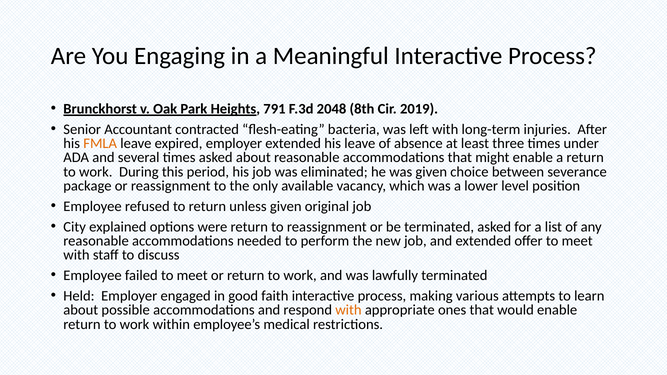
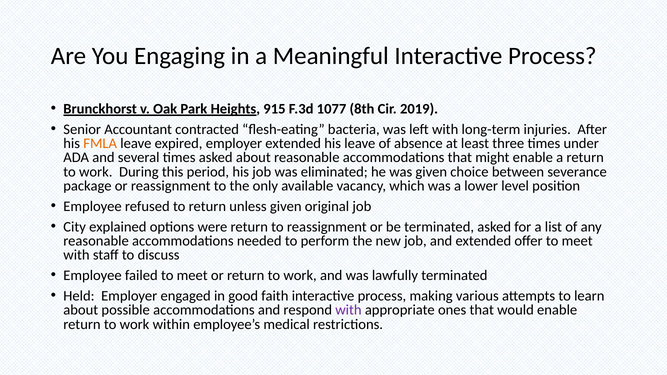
791: 791 -> 915
2048: 2048 -> 1077
with at (348, 310) colour: orange -> purple
